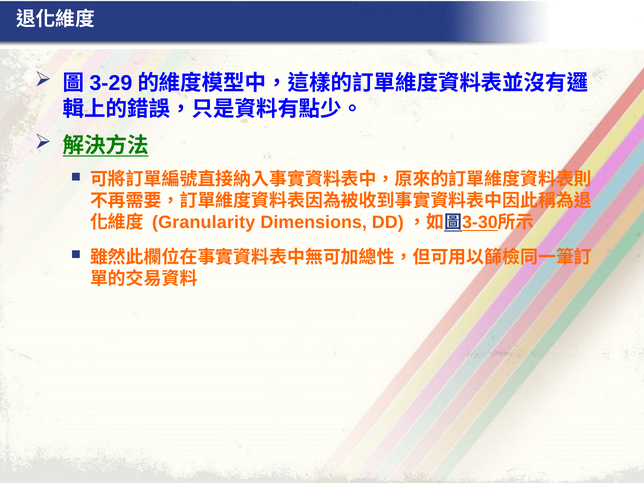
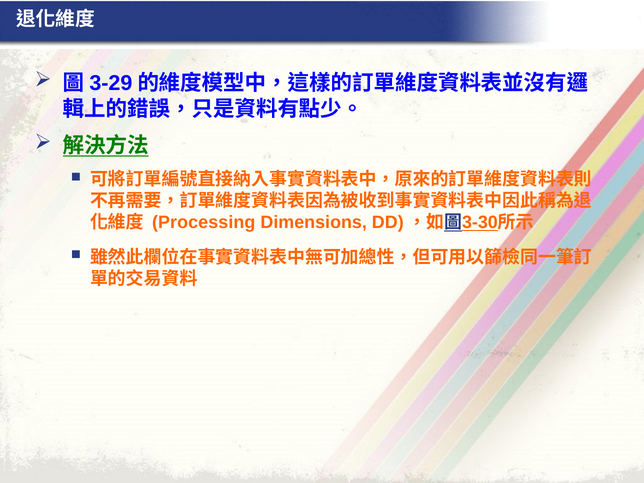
Granularity: Granularity -> Processing
